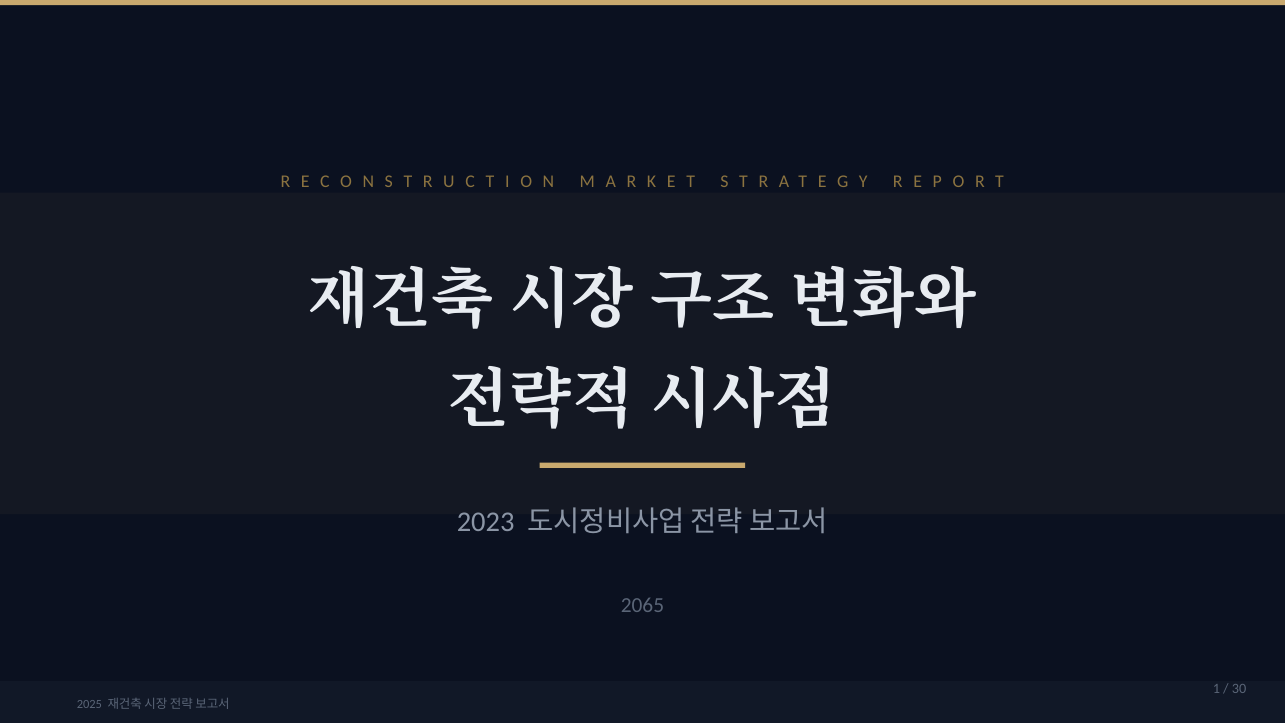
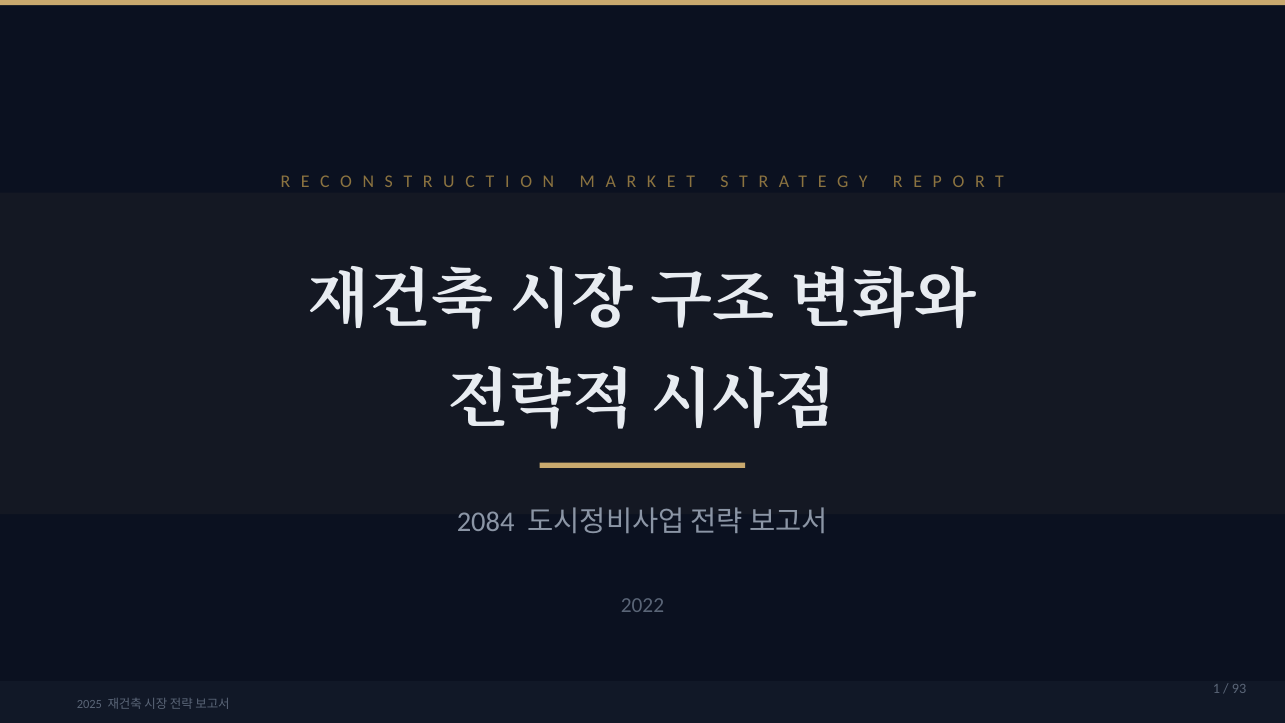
2023: 2023 -> 2084
2065: 2065 -> 2022
30: 30 -> 93
